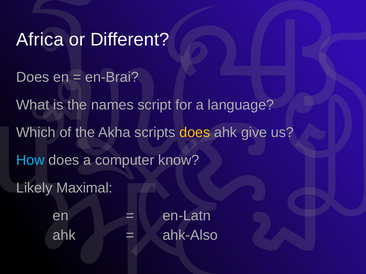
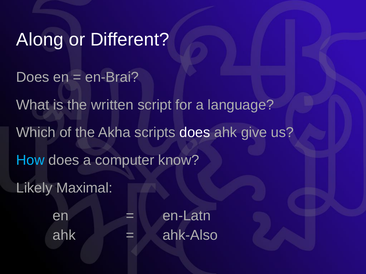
Africa: Africa -> Along
names: names -> written
does at (195, 133) colour: yellow -> white
